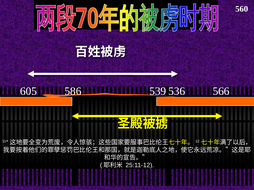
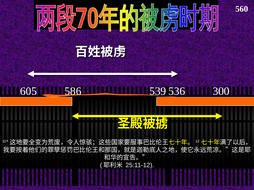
566: 566 -> 300
